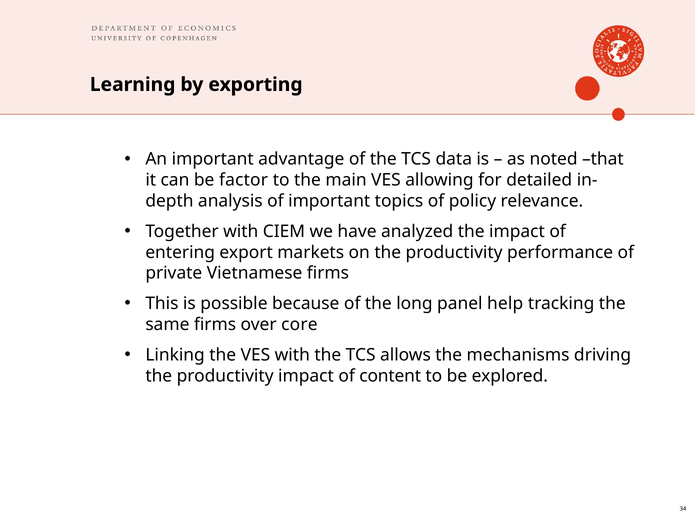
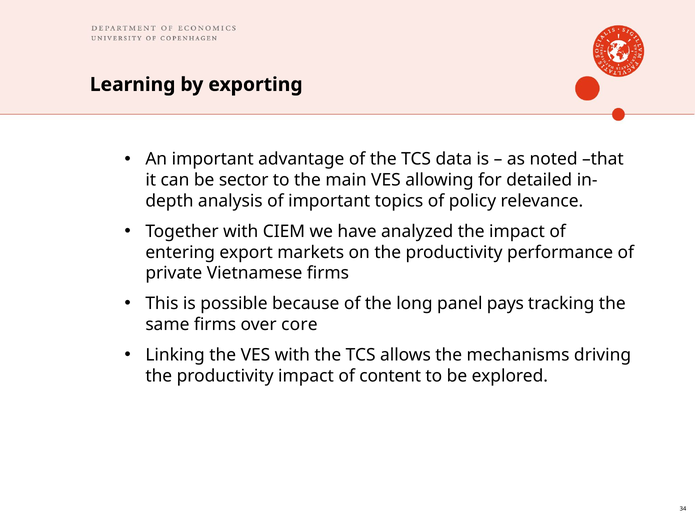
factor: factor -> sector
help: help -> pays
